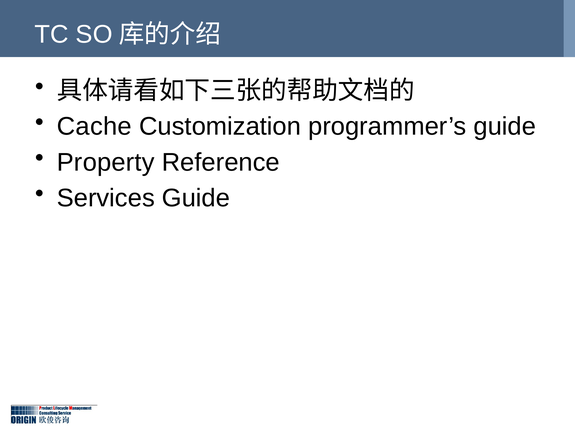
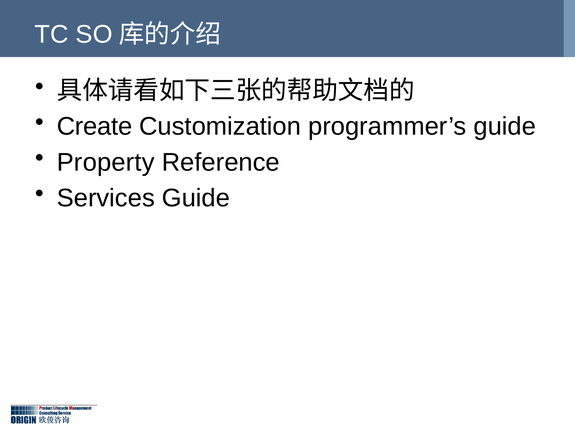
Cache: Cache -> Create
